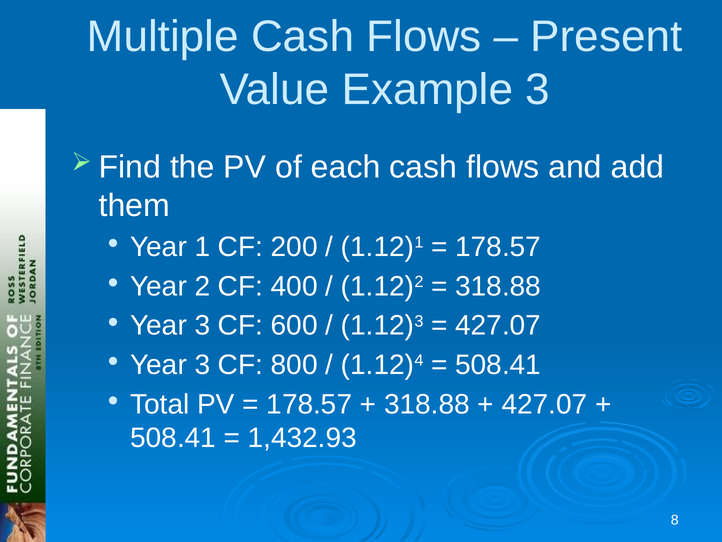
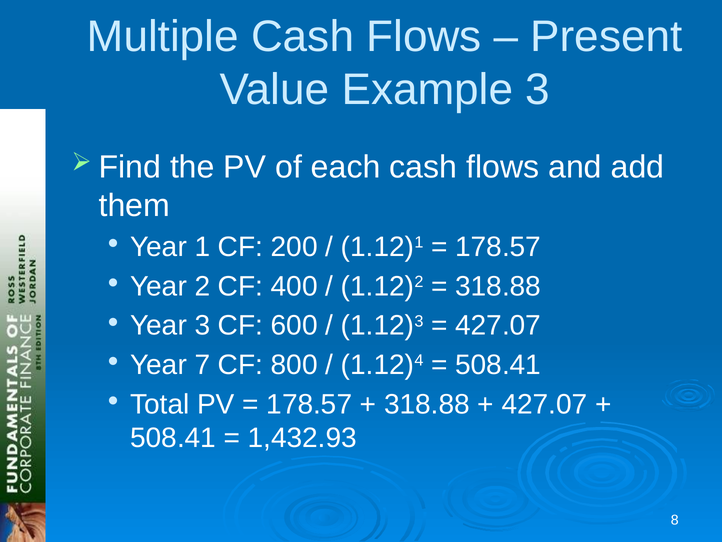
3 at (202, 365): 3 -> 7
